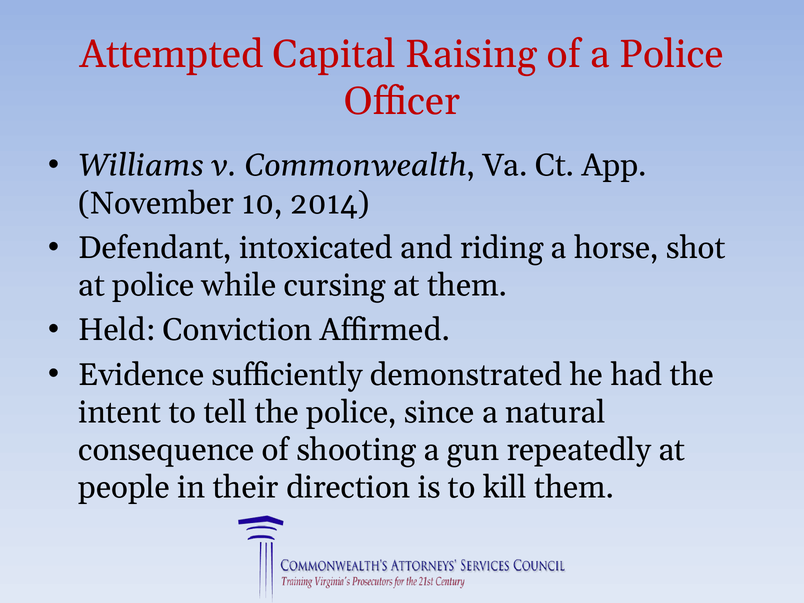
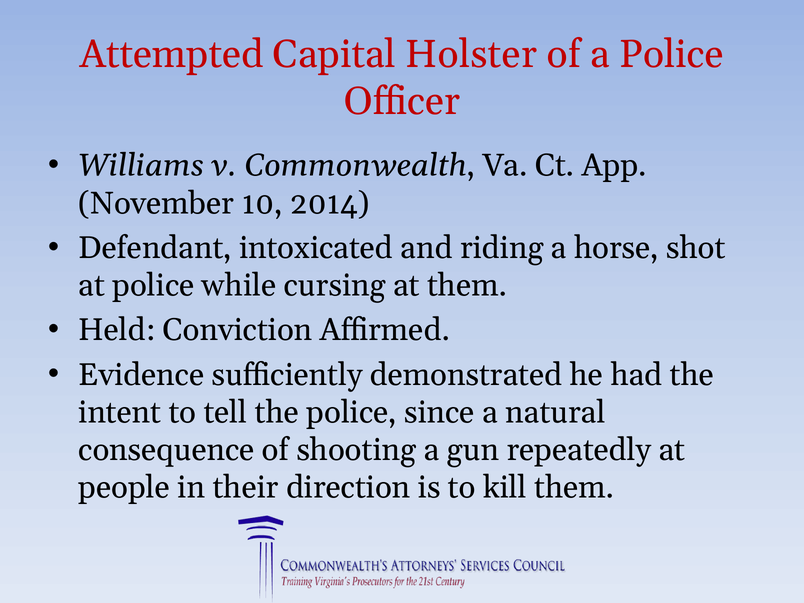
Raising: Raising -> Holster
